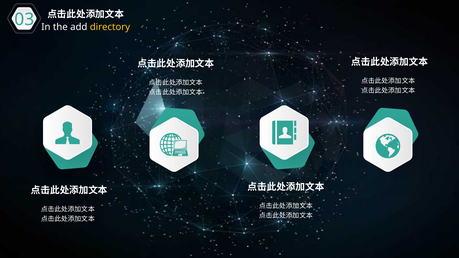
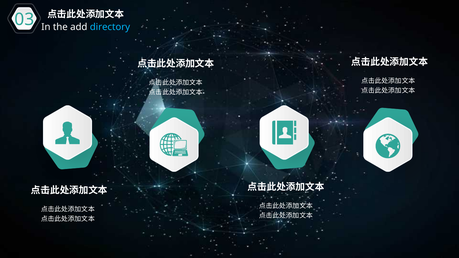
directory colour: yellow -> light blue
